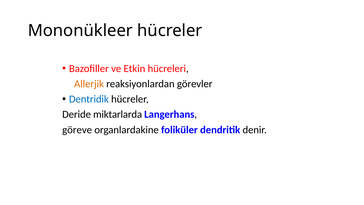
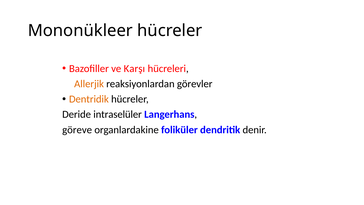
Etkin: Etkin -> Karşı
Dentridik colour: blue -> orange
miktarlarda: miktarlarda -> intraselüler
